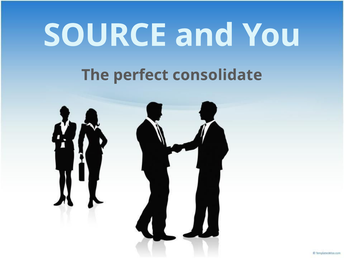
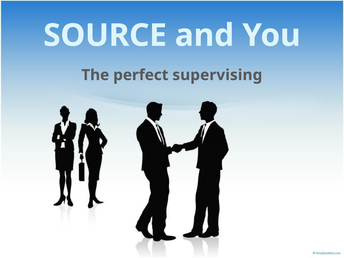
consolidate: consolidate -> supervising
